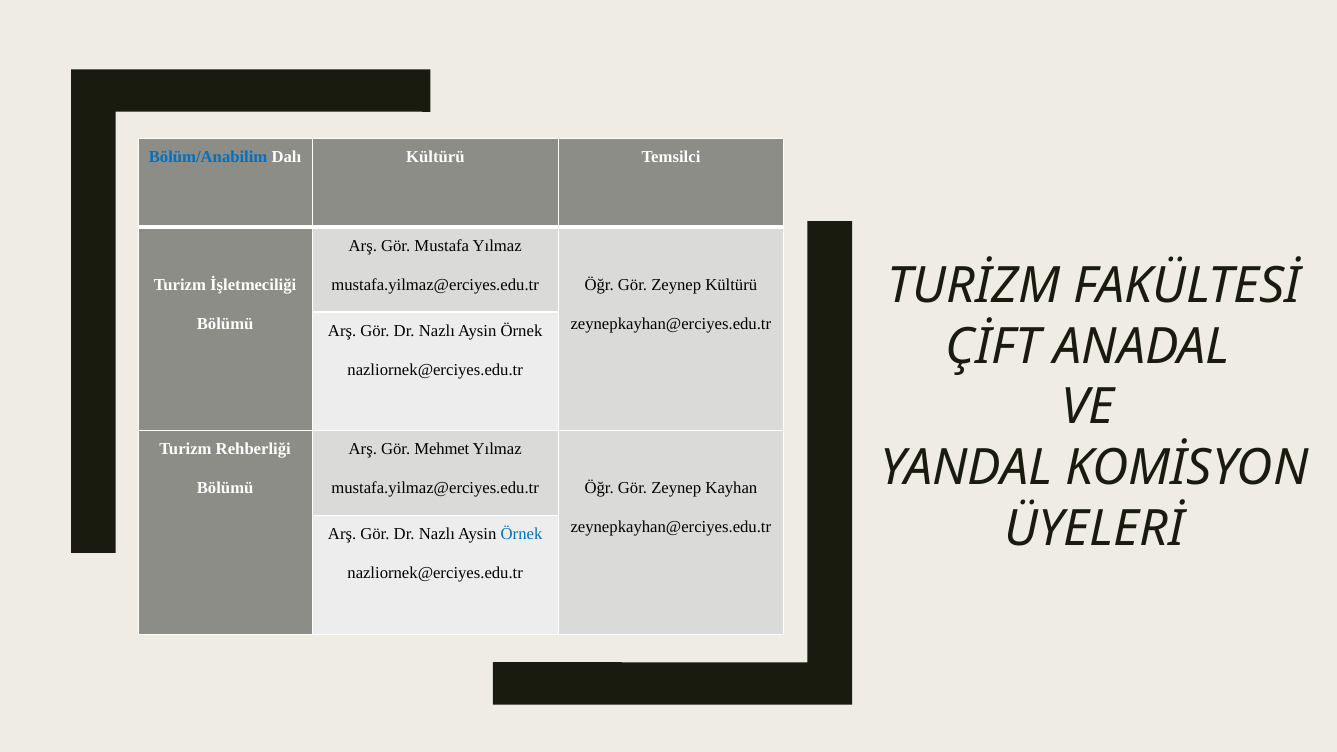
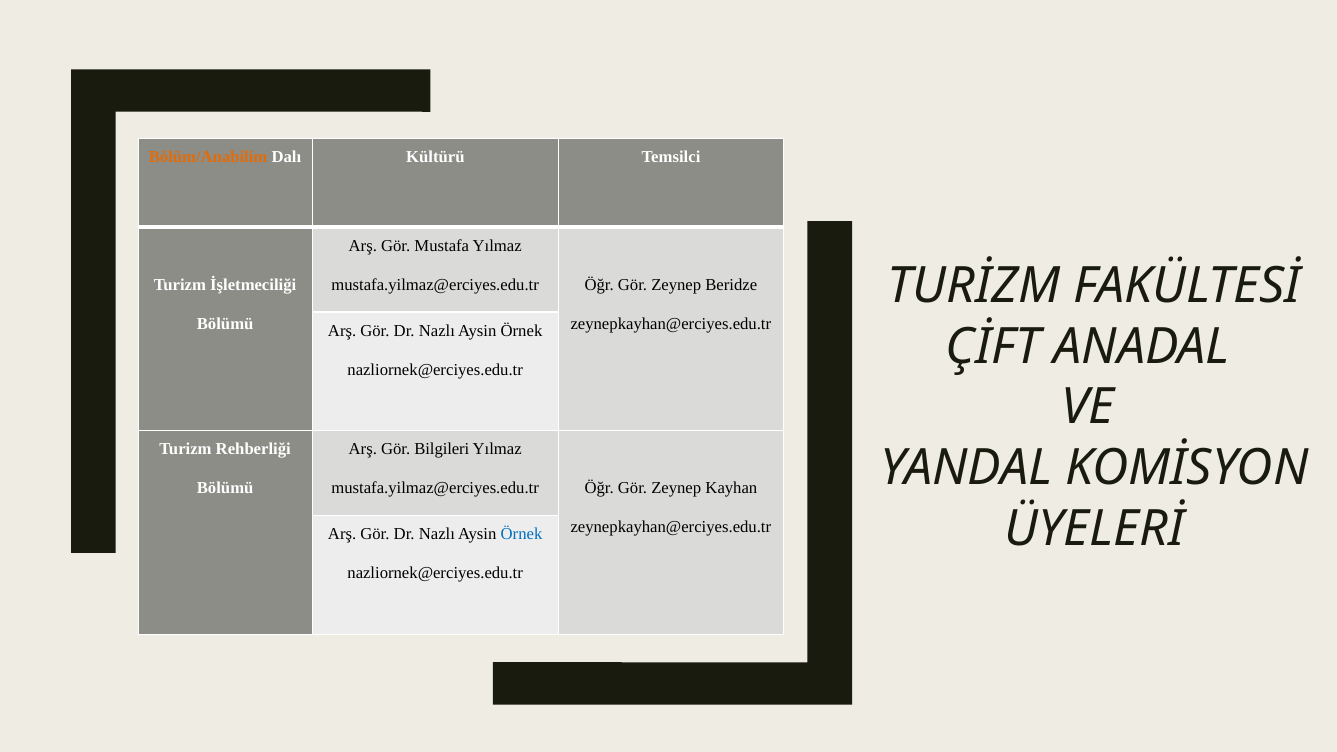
Bölüm/Anabilim colour: blue -> orange
Zeynep Kültürü: Kültürü -> Beridze
Mehmet: Mehmet -> Bilgileri
